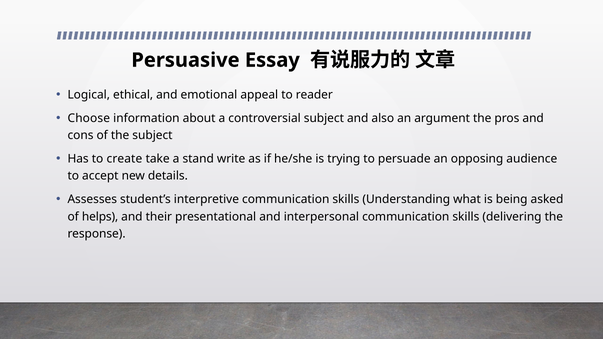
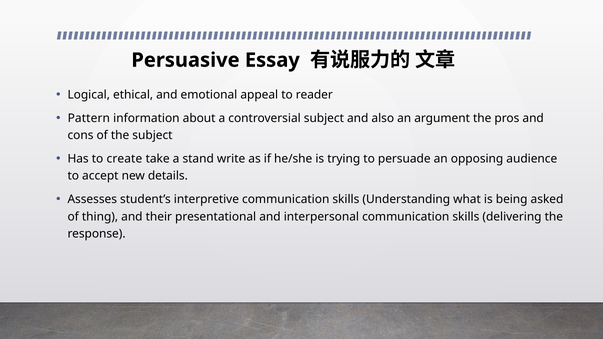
Choose: Choose -> Pattern
helps: helps -> thing
